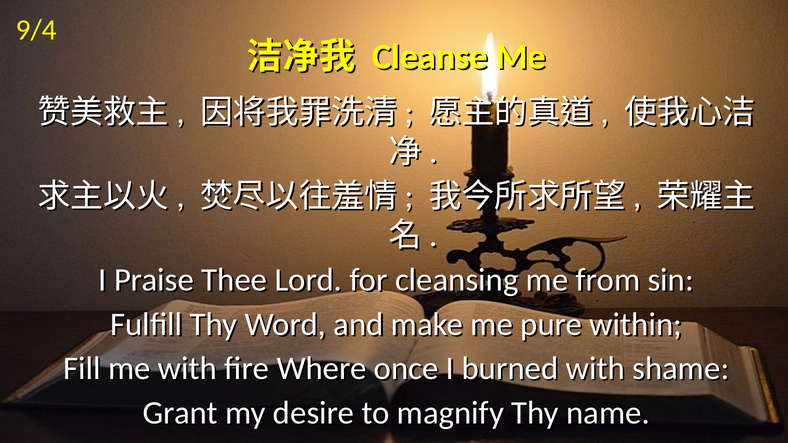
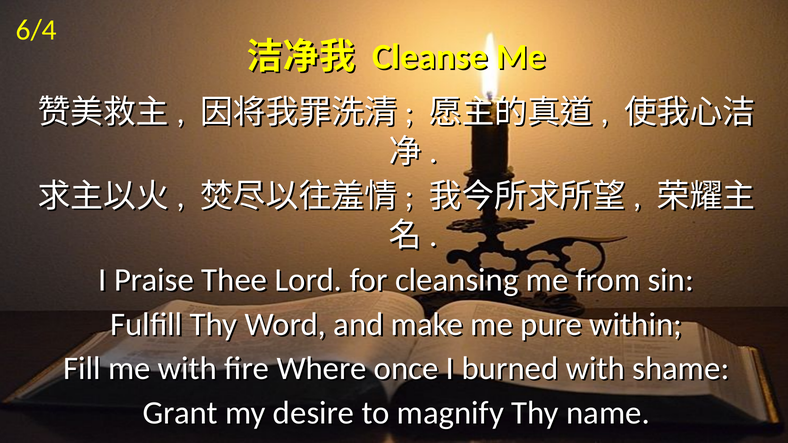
9/4: 9/4 -> 6/4
